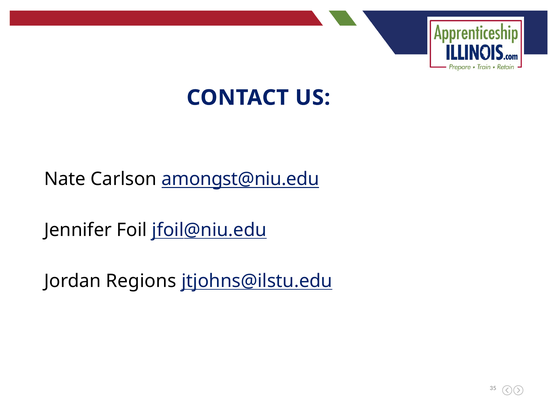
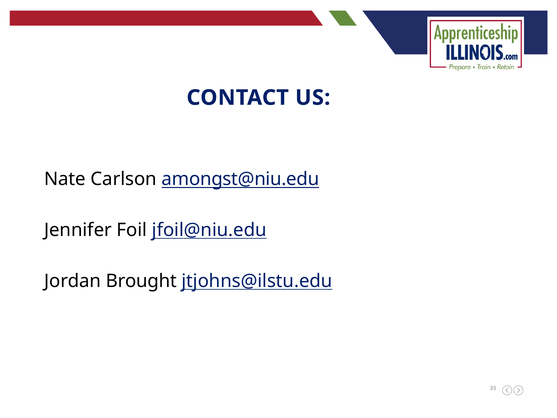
Regions: Regions -> Brought
